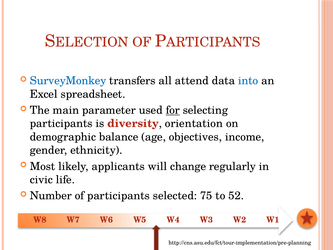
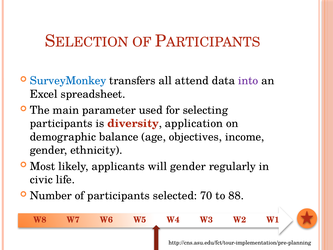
into colour: blue -> purple
for underline: present -> none
orientation: orientation -> application
change at (188, 166): change -> gender
75: 75 -> 70
52: 52 -> 88
